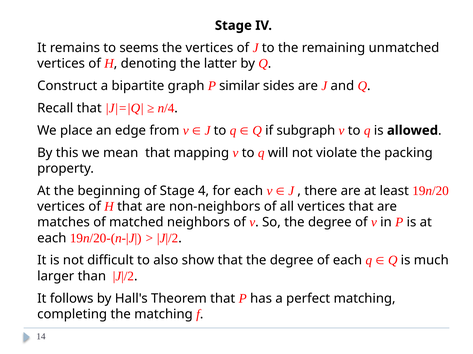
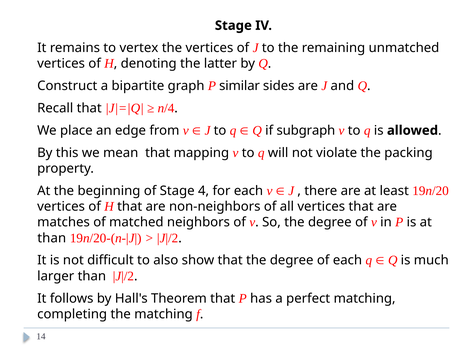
seems: seems -> vertex
each at (52, 239): each -> than
